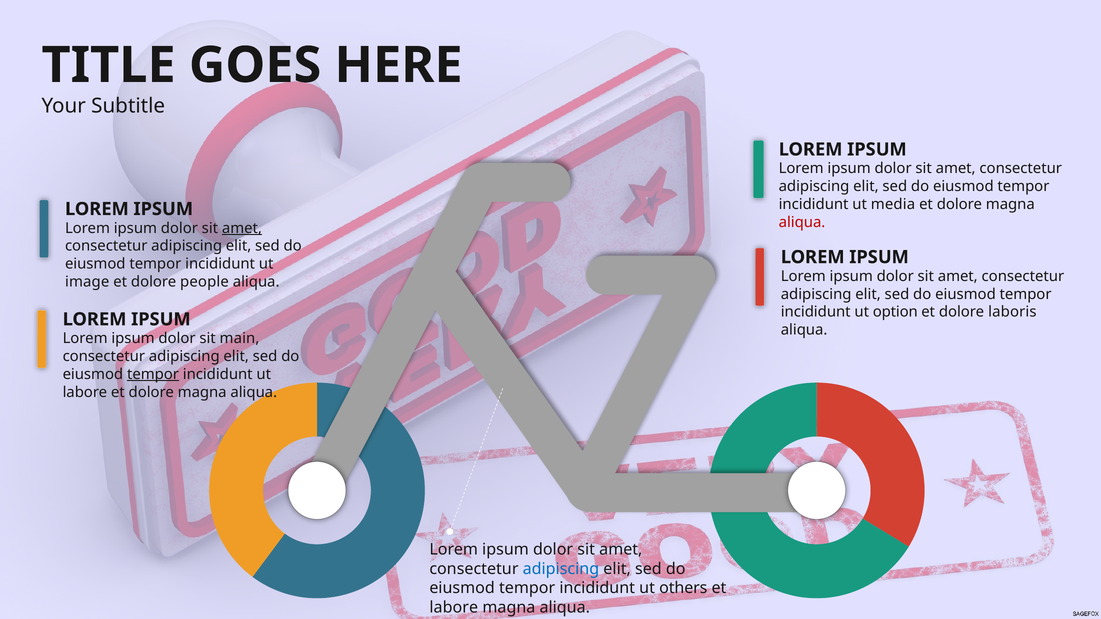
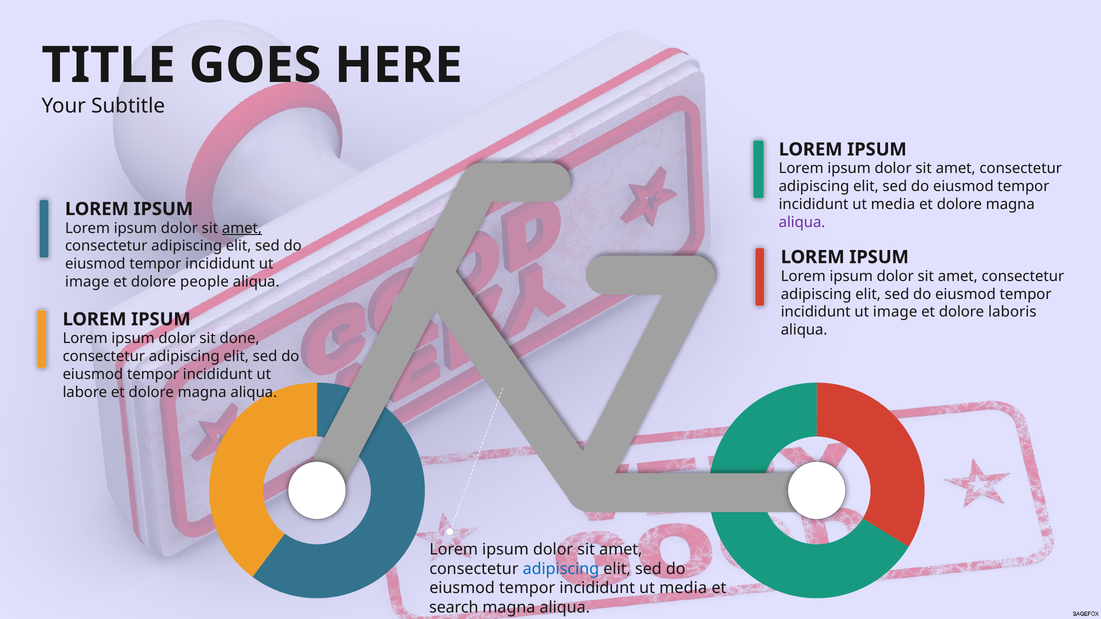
aliqua at (802, 222) colour: red -> purple
option at (895, 312): option -> image
main: main -> done
tempor at (153, 374) underline: present -> none
others at (683, 588): others -> media
labore at (454, 608): labore -> search
